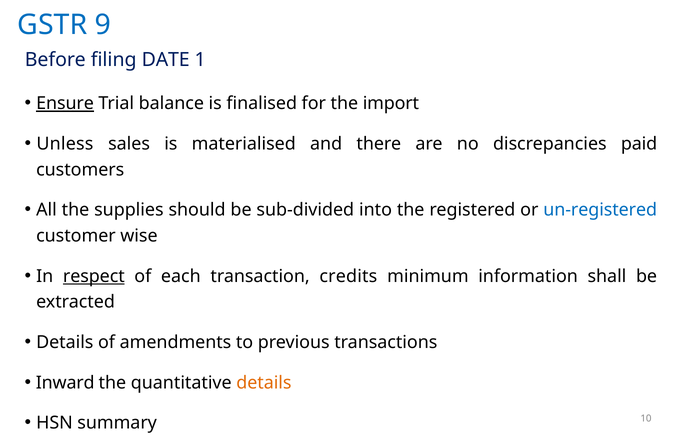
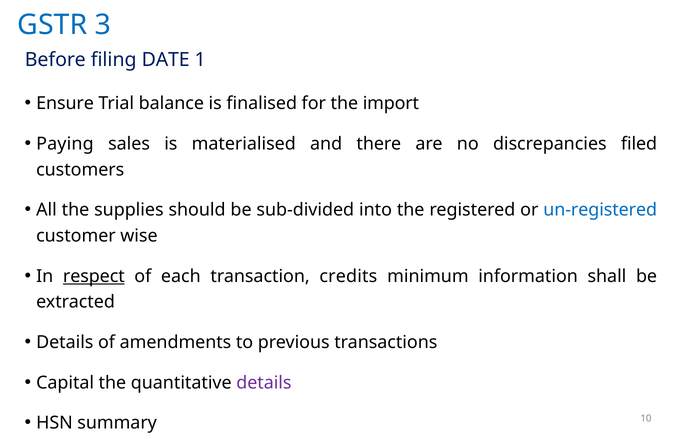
9: 9 -> 3
Ensure underline: present -> none
Unless: Unless -> Paying
paid: paid -> filed
Inward: Inward -> Capital
details at (264, 383) colour: orange -> purple
